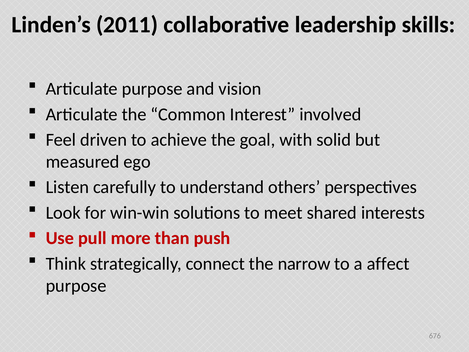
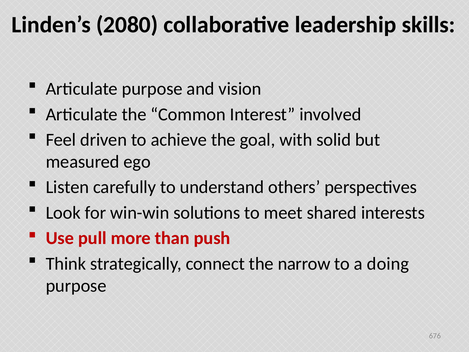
2011: 2011 -> 2080
affect: affect -> doing
